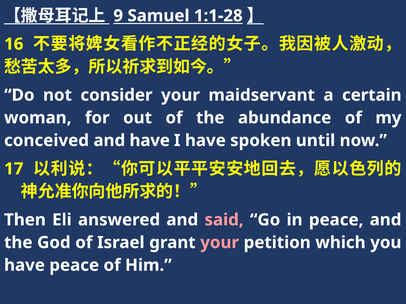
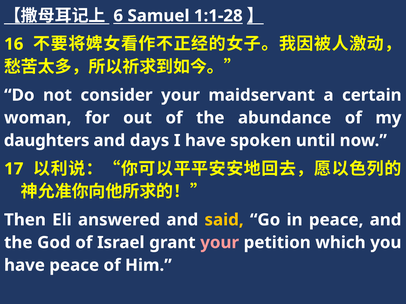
9: 9 -> 6
conceived: conceived -> daughters
and have: have -> days
said colour: pink -> yellow
